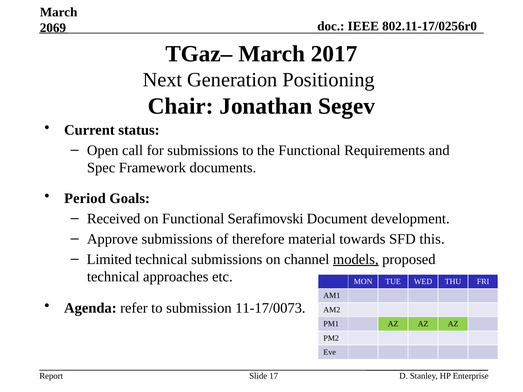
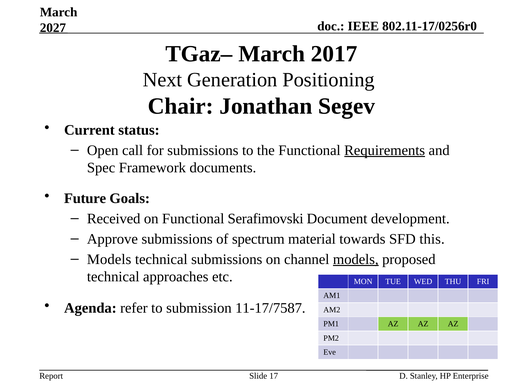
2069: 2069 -> 2027
Requirements underline: none -> present
Period: Period -> Future
therefore: therefore -> spectrum
Limited at (109, 259): Limited -> Models
11-17/0073: 11-17/0073 -> 11-17/7587
